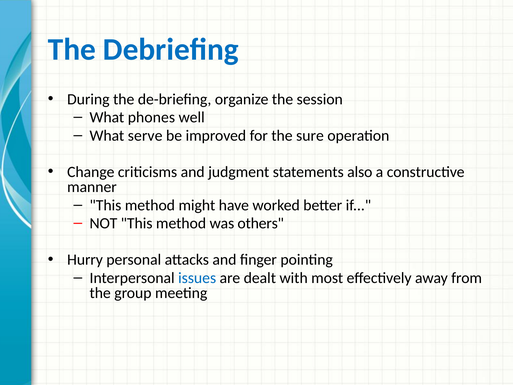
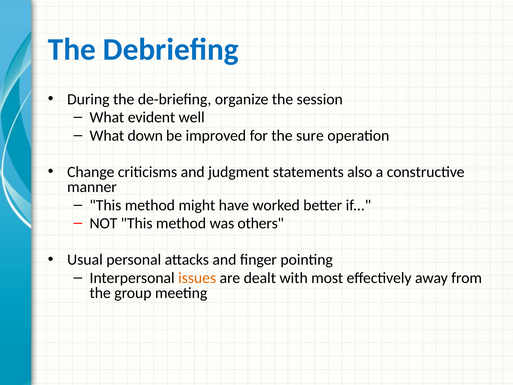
phones: phones -> evident
serve: serve -> down
Hurry: Hurry -> Usual
issues colour: blue -> orange
